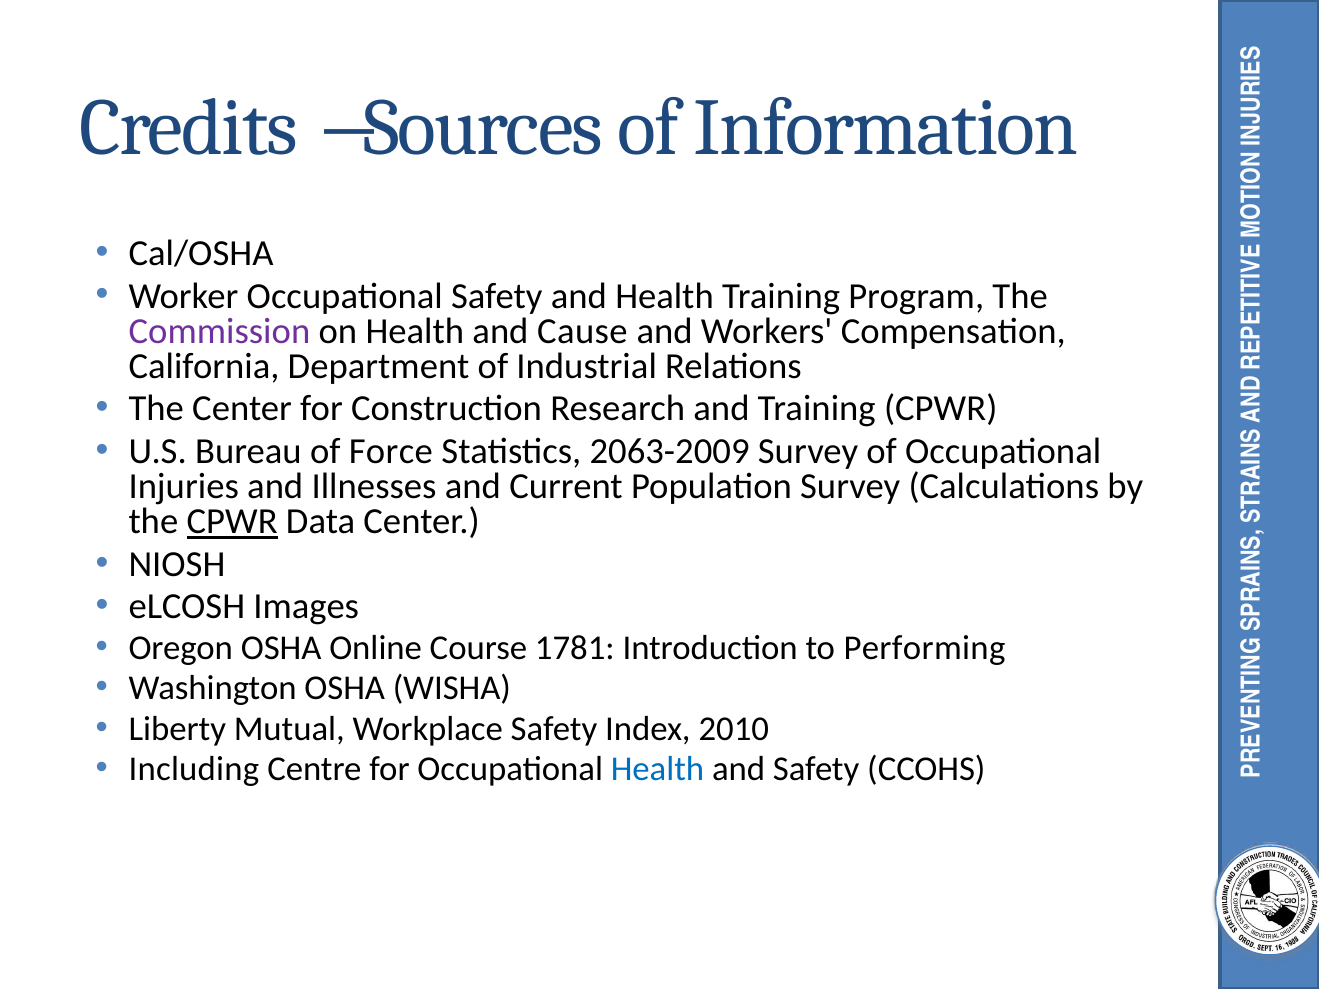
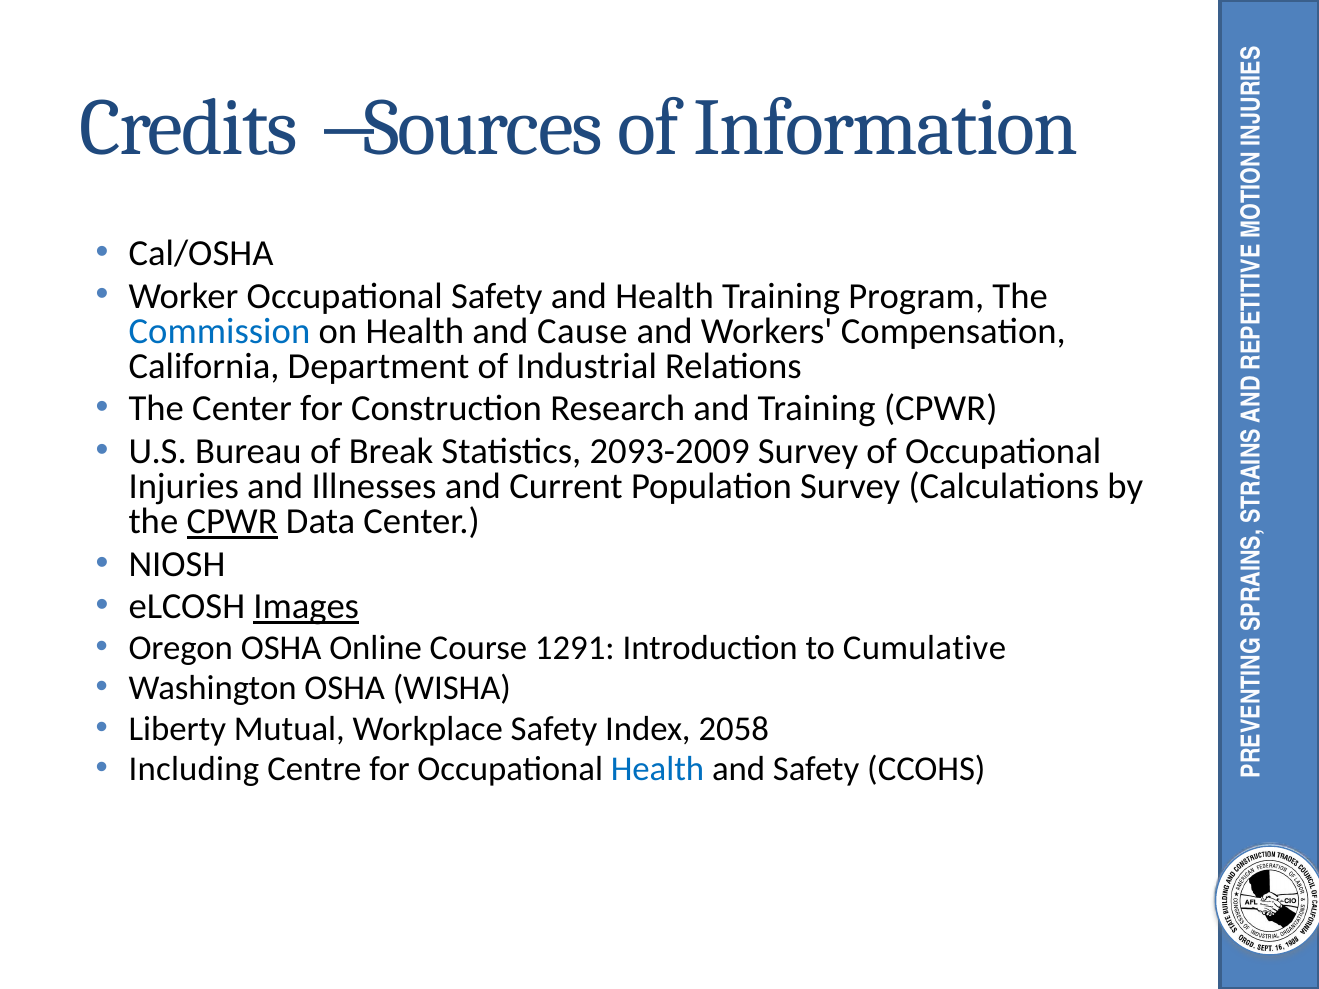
Commission colour: purple -> blue
Force: Force -> Break
2063-2009: 2063-2009 -> 2093-2009
Images underline: none -> present
1781: 1781 -> 1291
Performing: Performing -> Cumulative
2010: 2010 -> 2058
